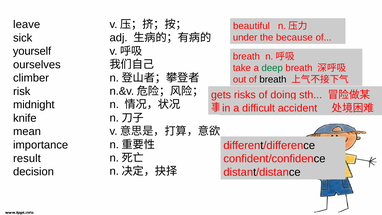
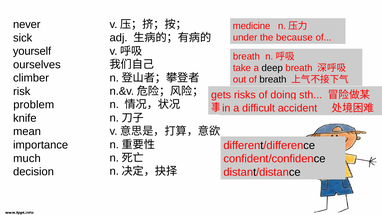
leave: leave -> never
beautiful: beautiful -> medicine
deep colour: green -> black
midnight: midnight -> problem
result: result -> much
